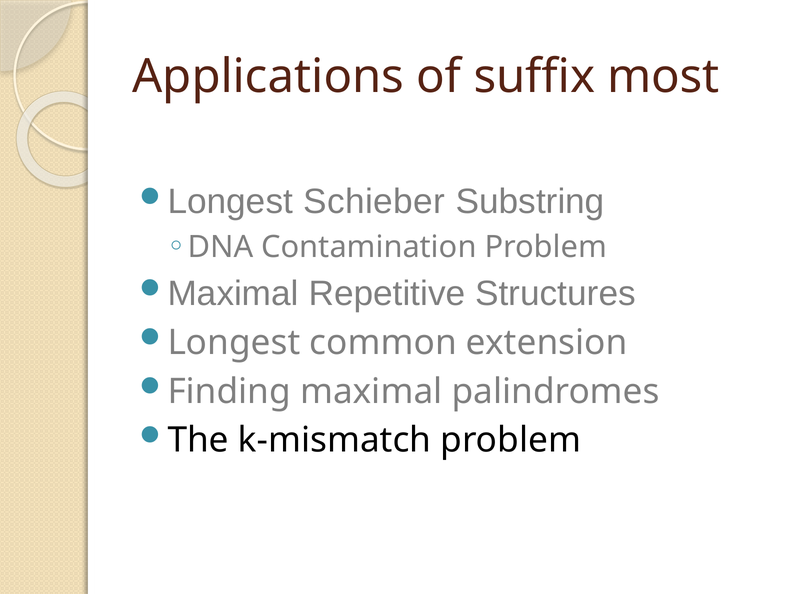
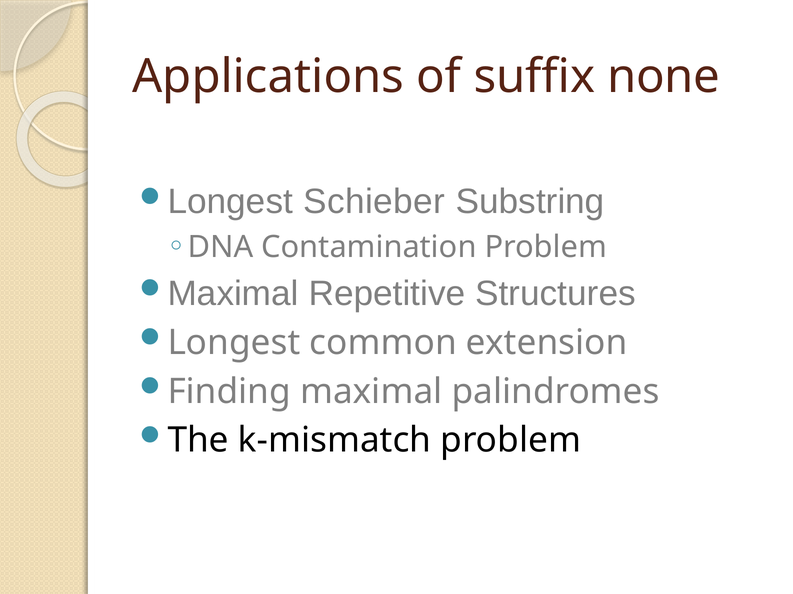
most: most -> none
